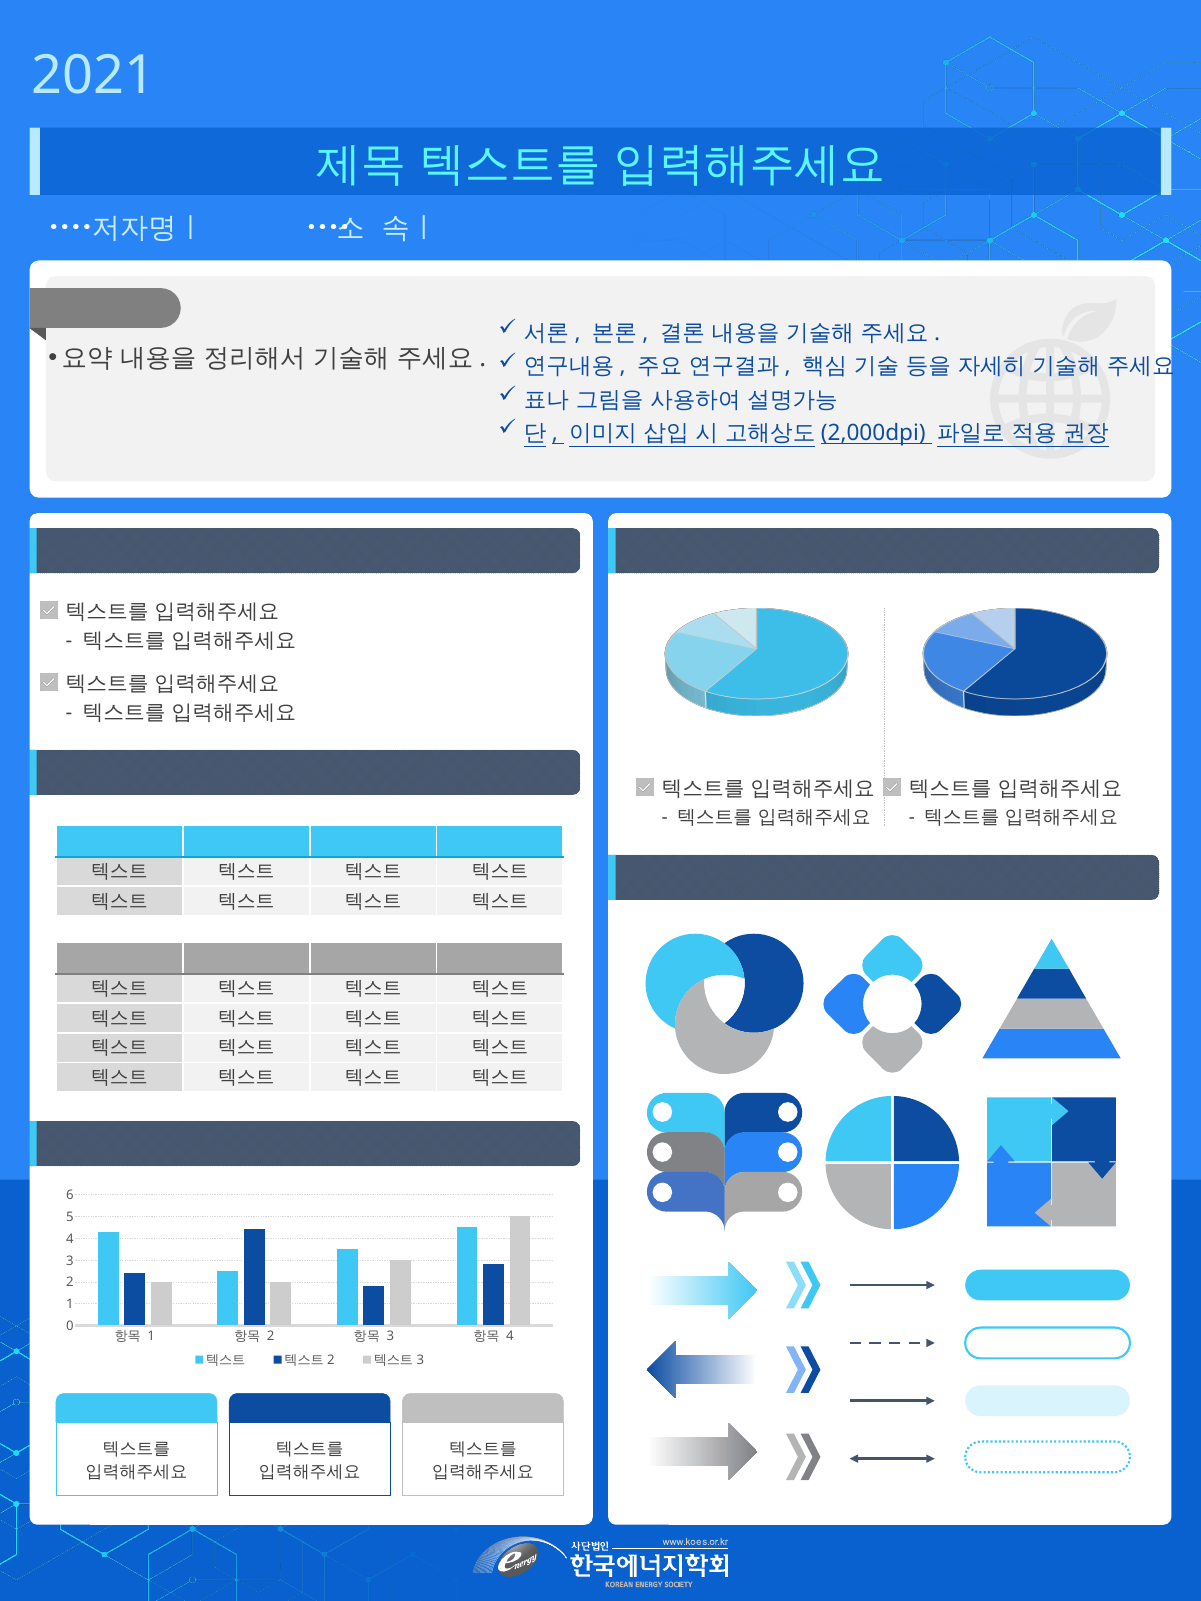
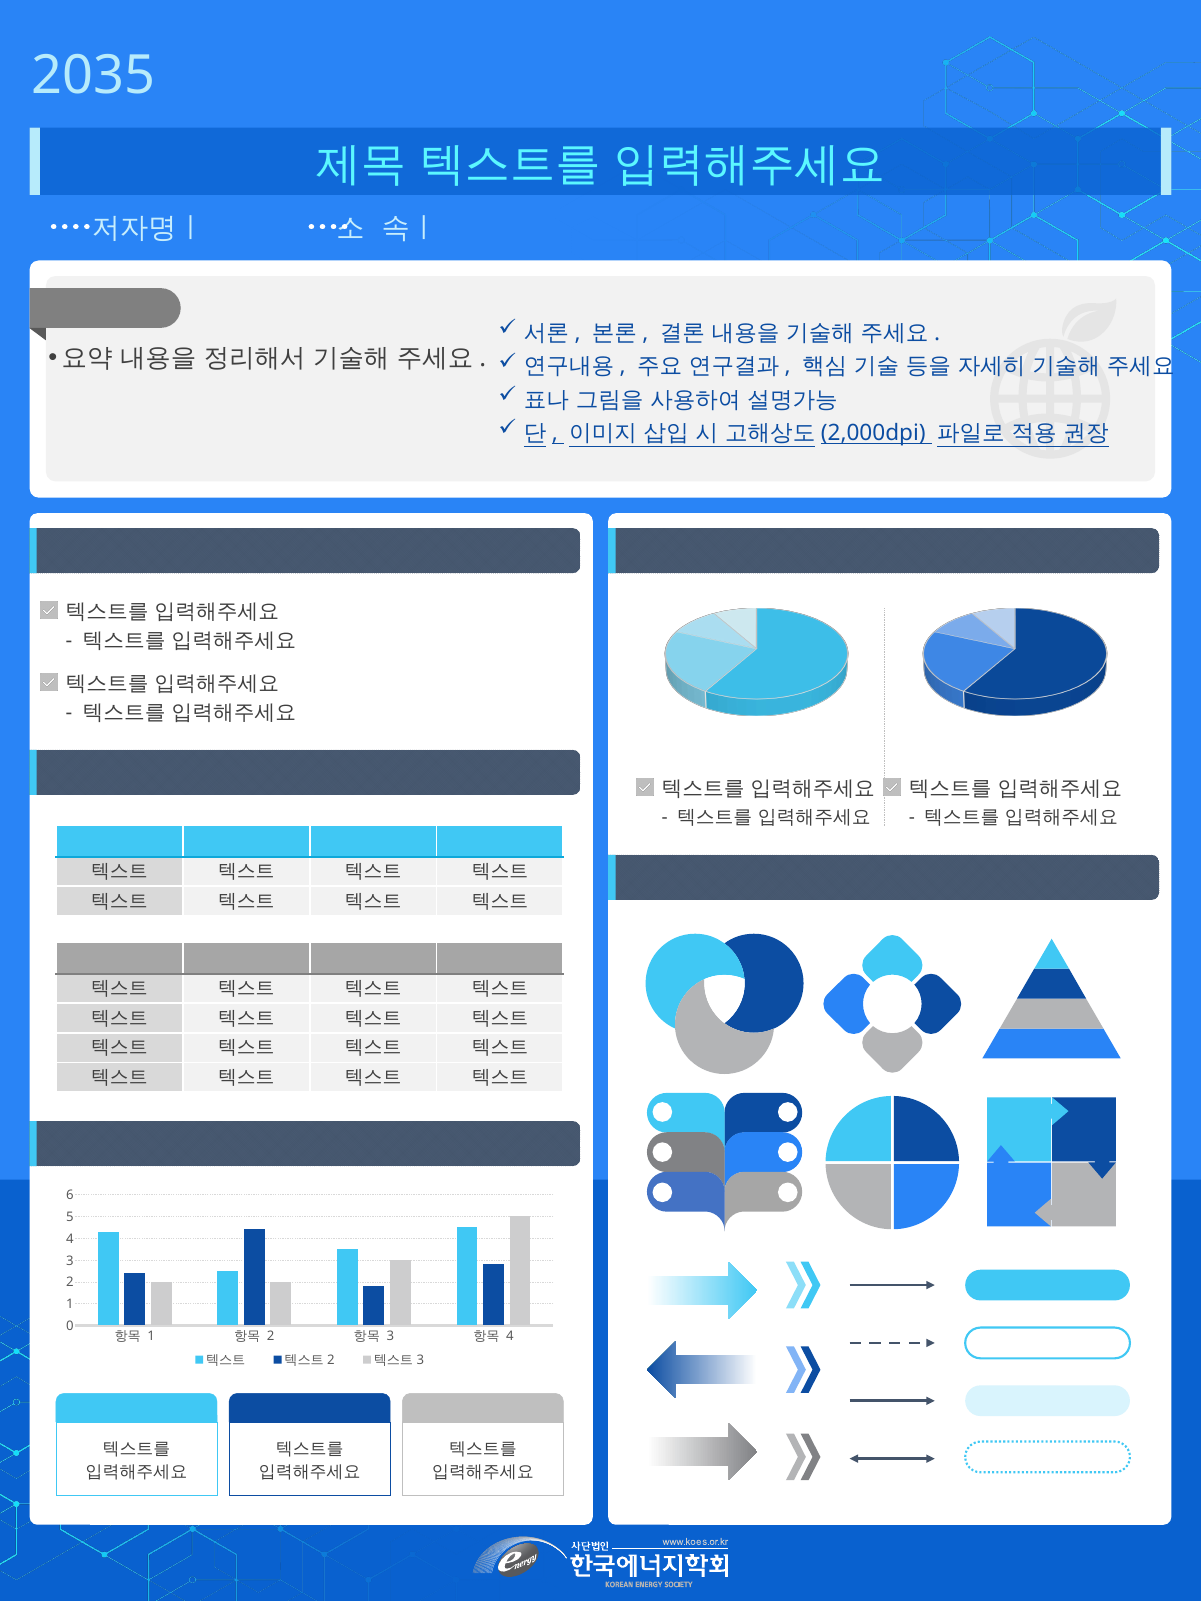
2021: 2021 -> 2035
